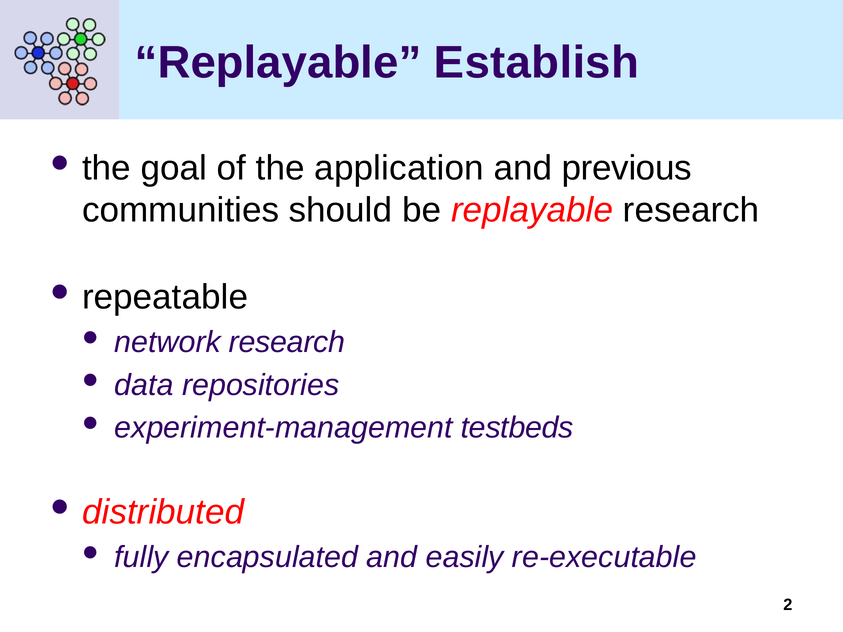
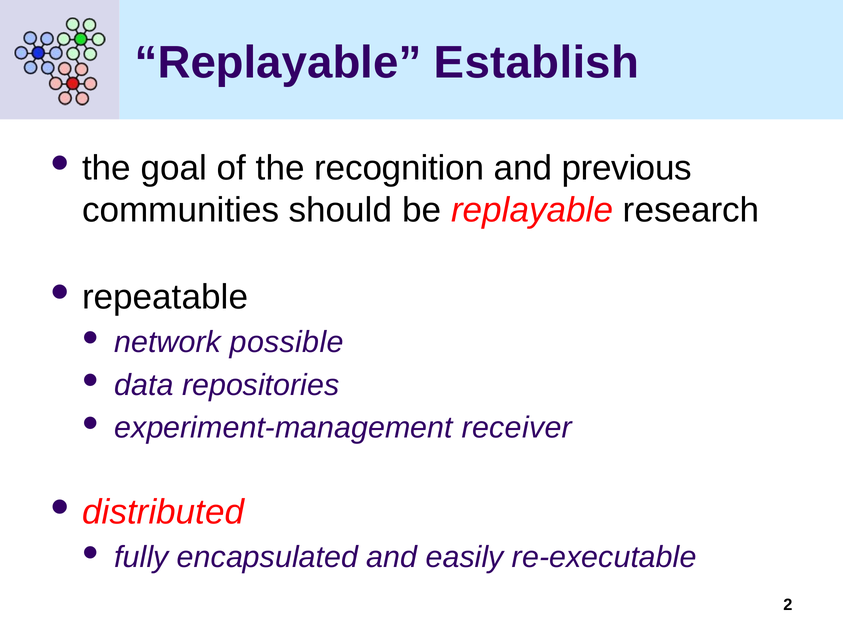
application: application -> recognition
network research: research -> possible
testbeds: testbeds -> receiver
